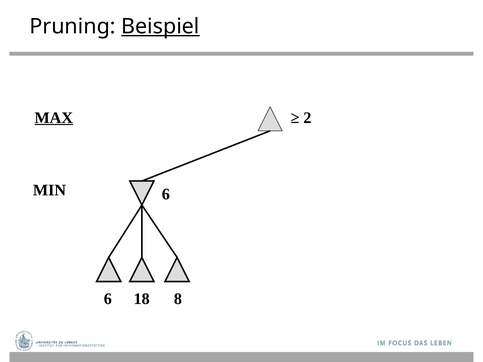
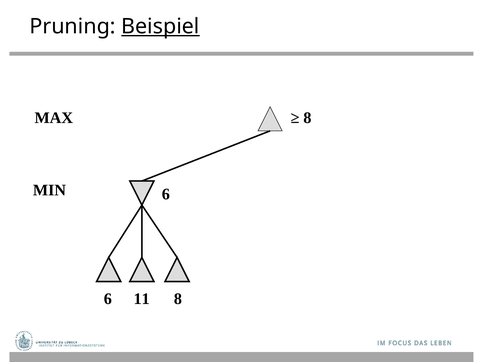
MAX underline: present -> none
2 at (307, 118): 2 -> 8
18: 18 -> 11
